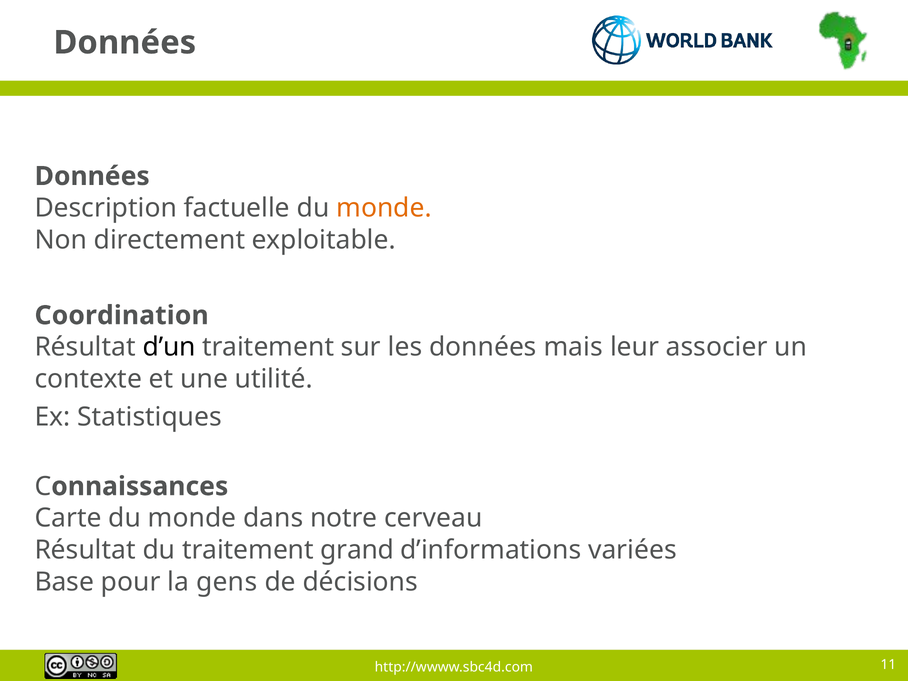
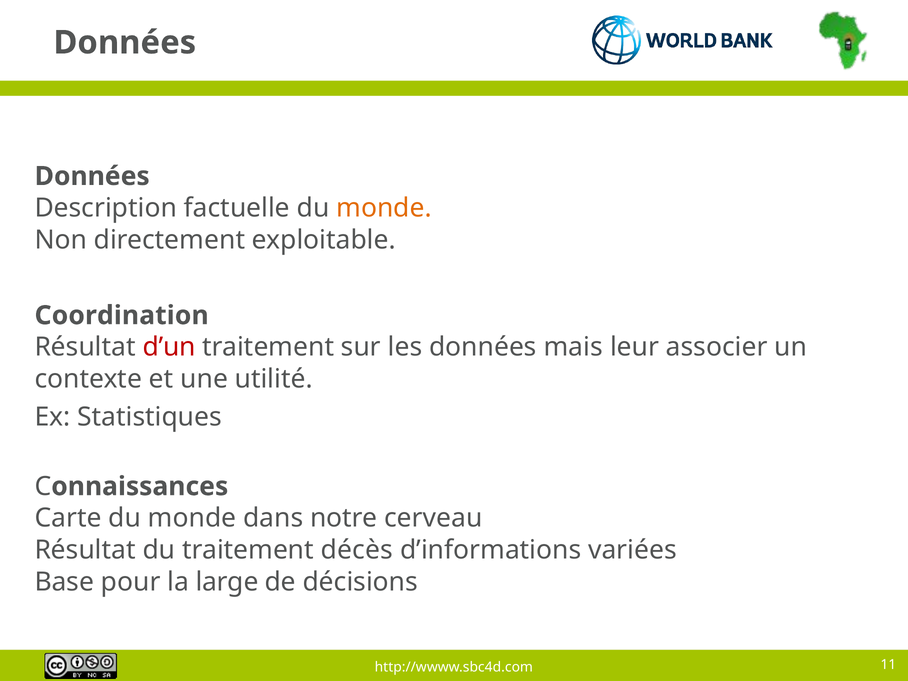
d’un colour: black -> red
grand: grand -> décès
gens: gens -> large
